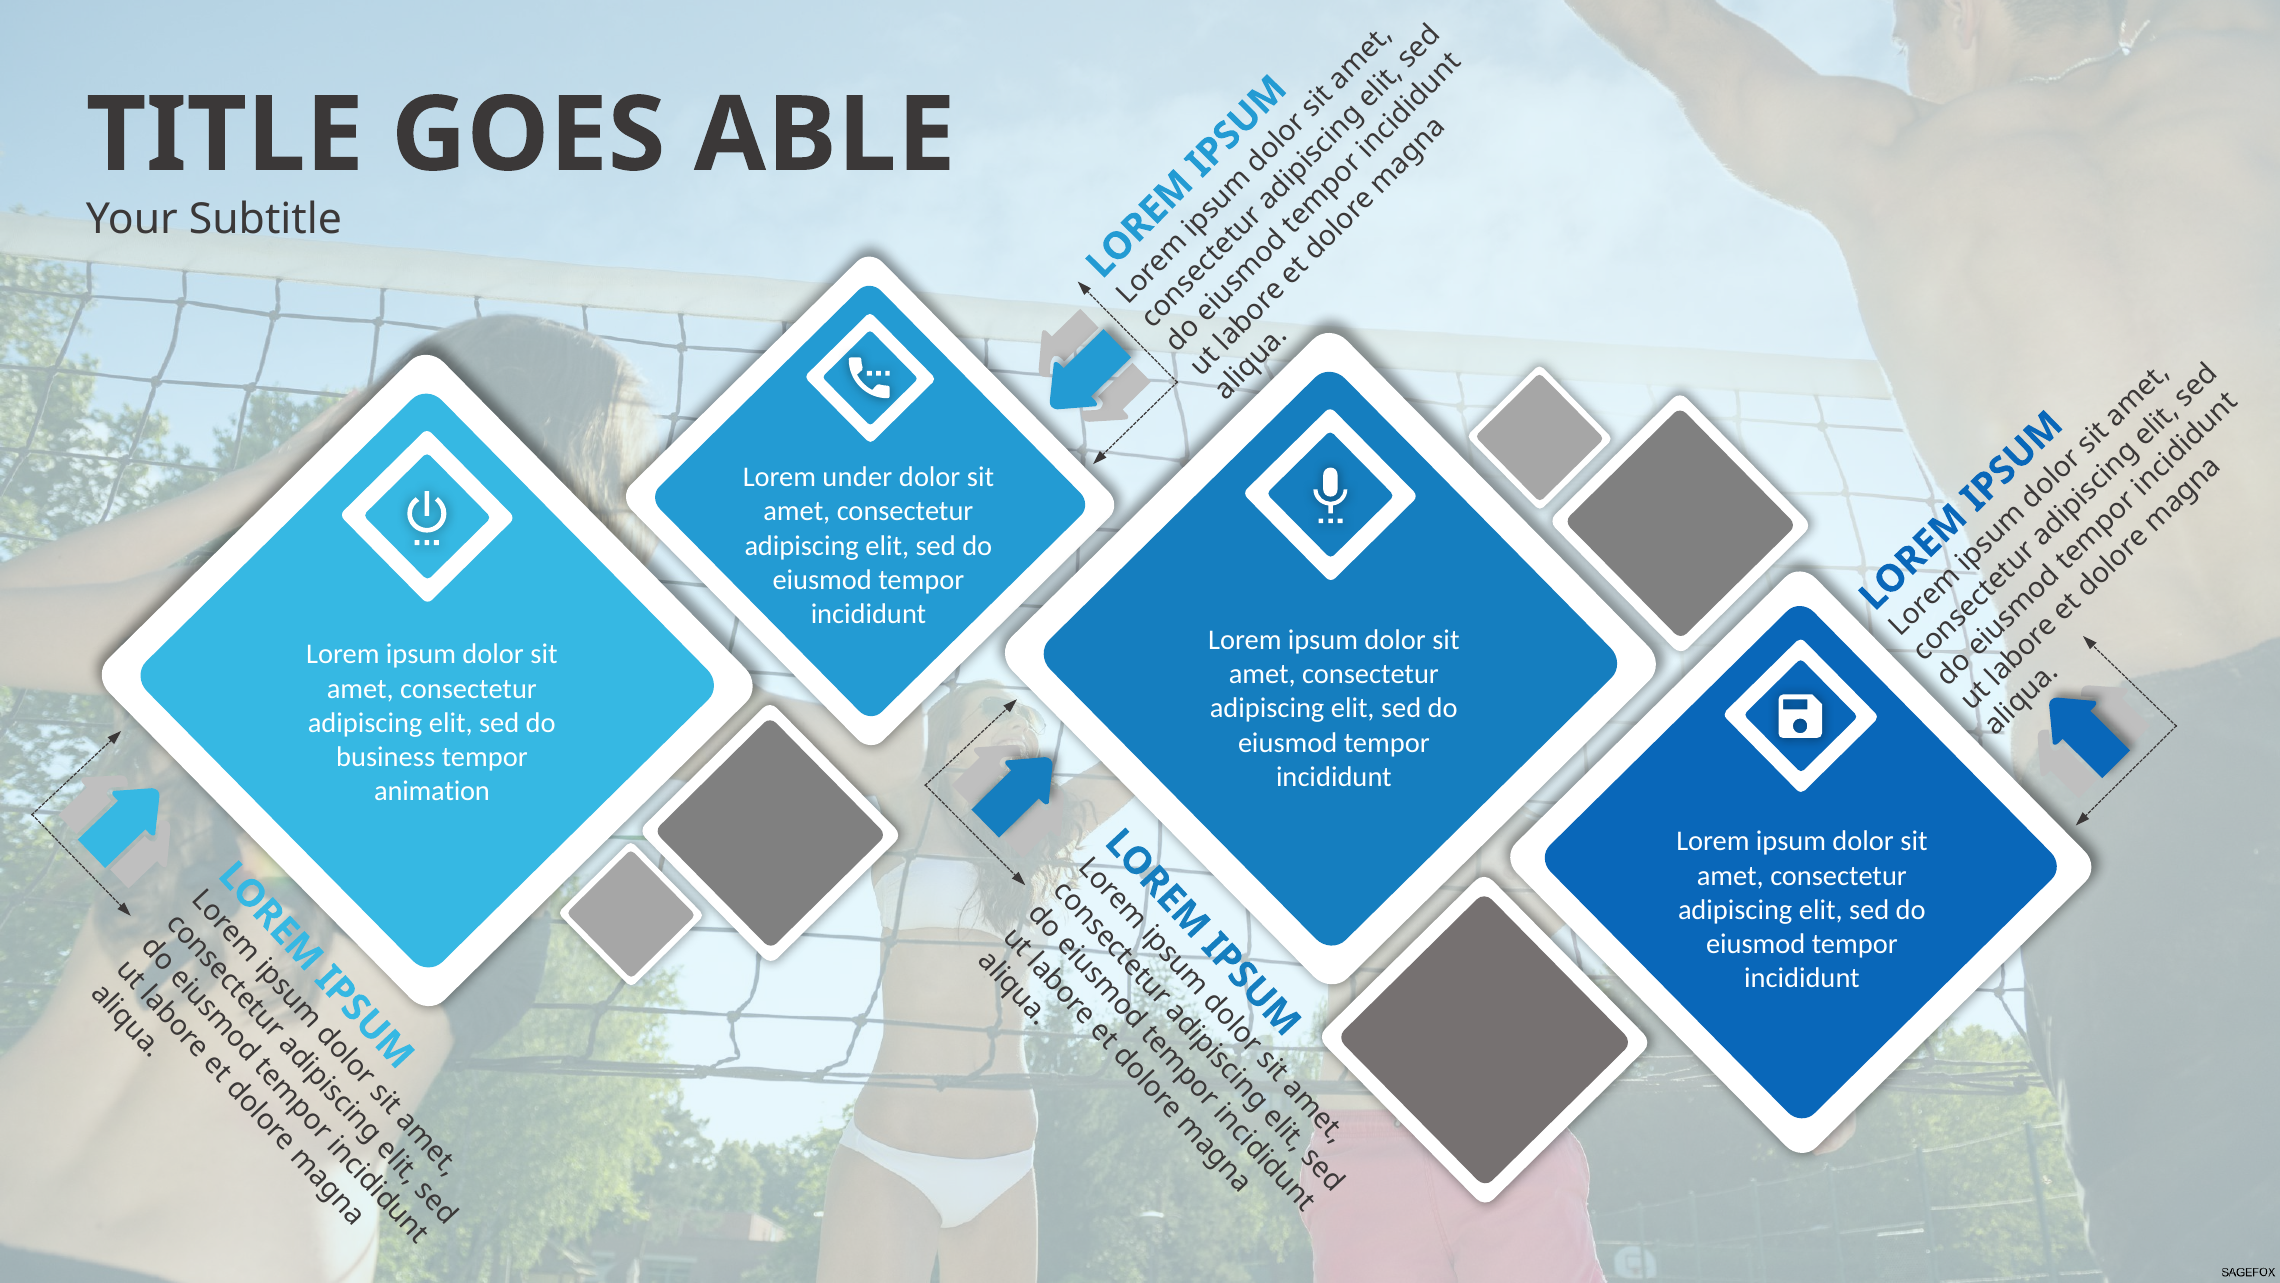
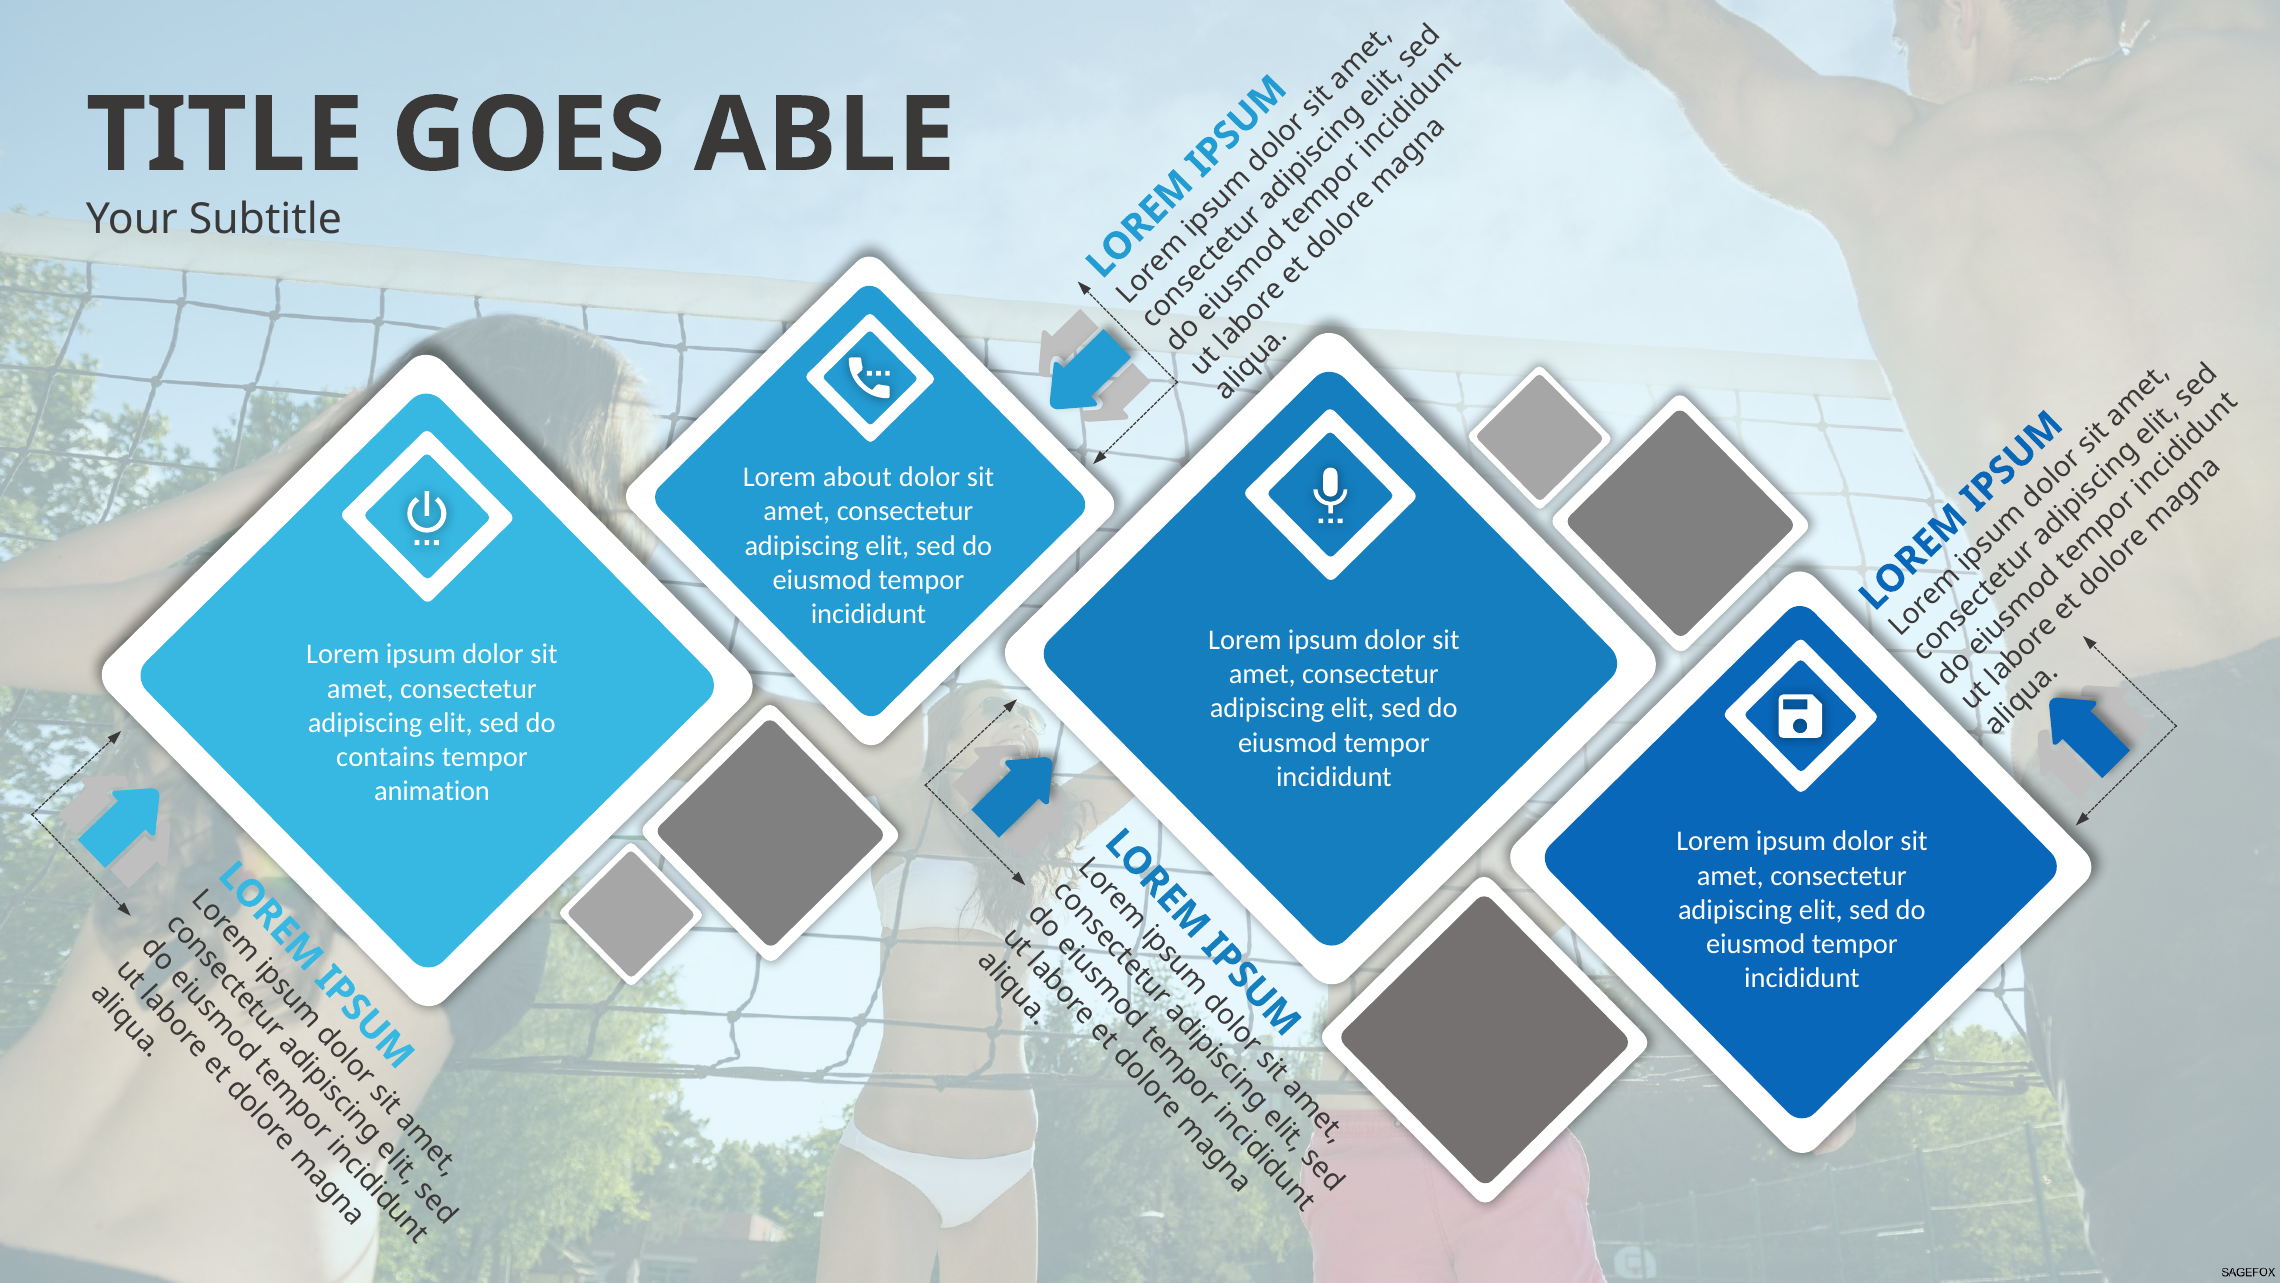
under: under -> about
business: business -> contains
